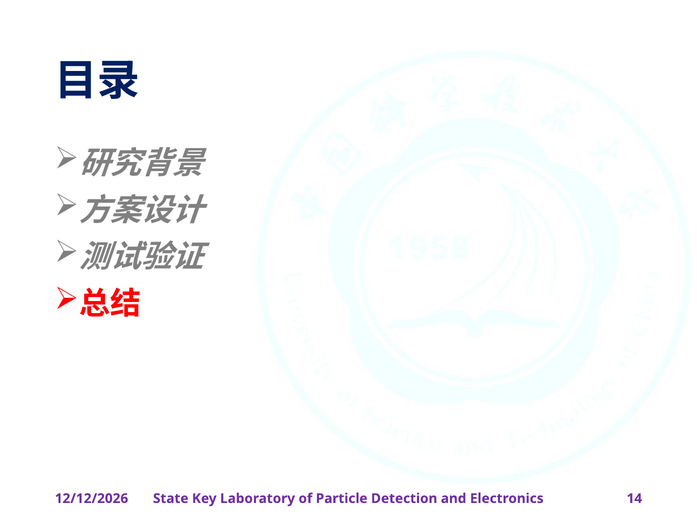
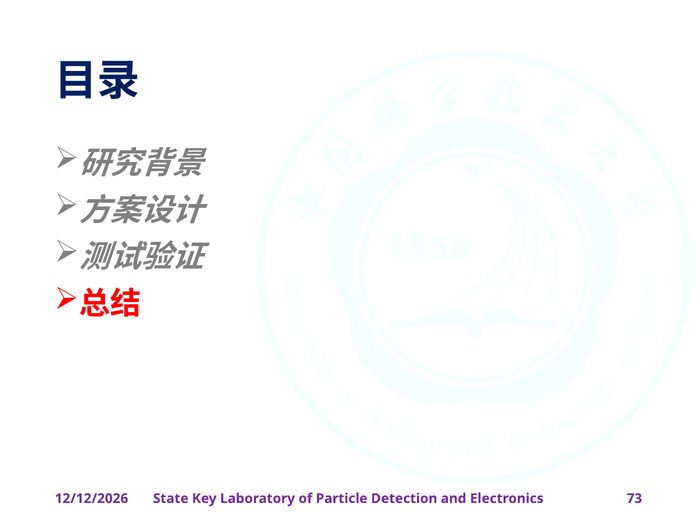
14: 14 -> 73
